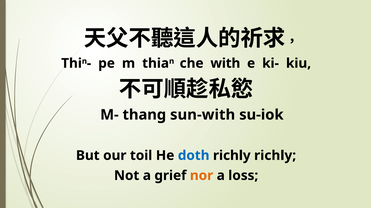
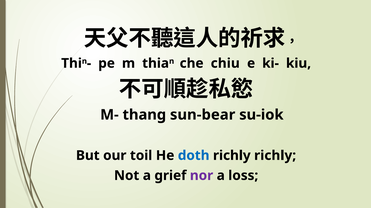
with: with -> chiu
sun-with: sun-with -> sun-bear
nor colour: orange -> purple
